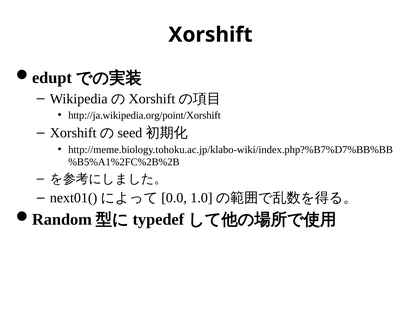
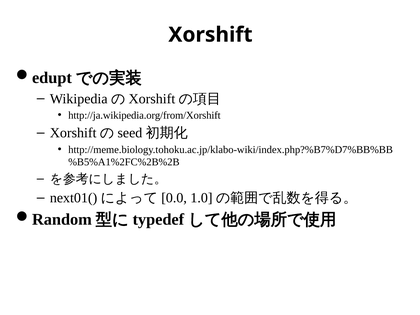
http://ja.wikipedia.org/point/Xorshift: http://ja.wikipedia.org/point/Xorshift -> http://ja.wikipedia.org/from/Xorshift
